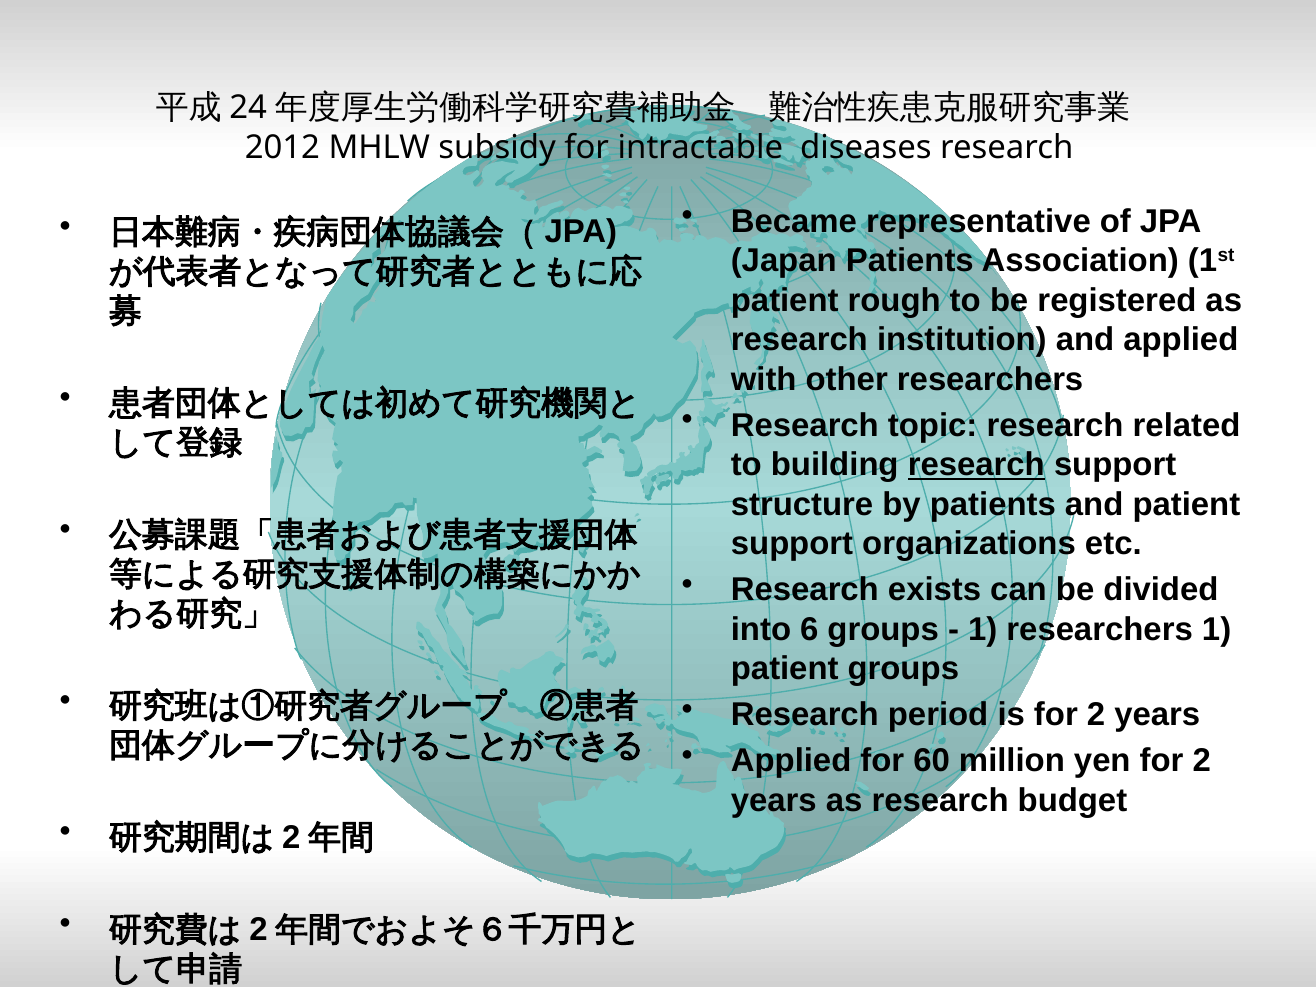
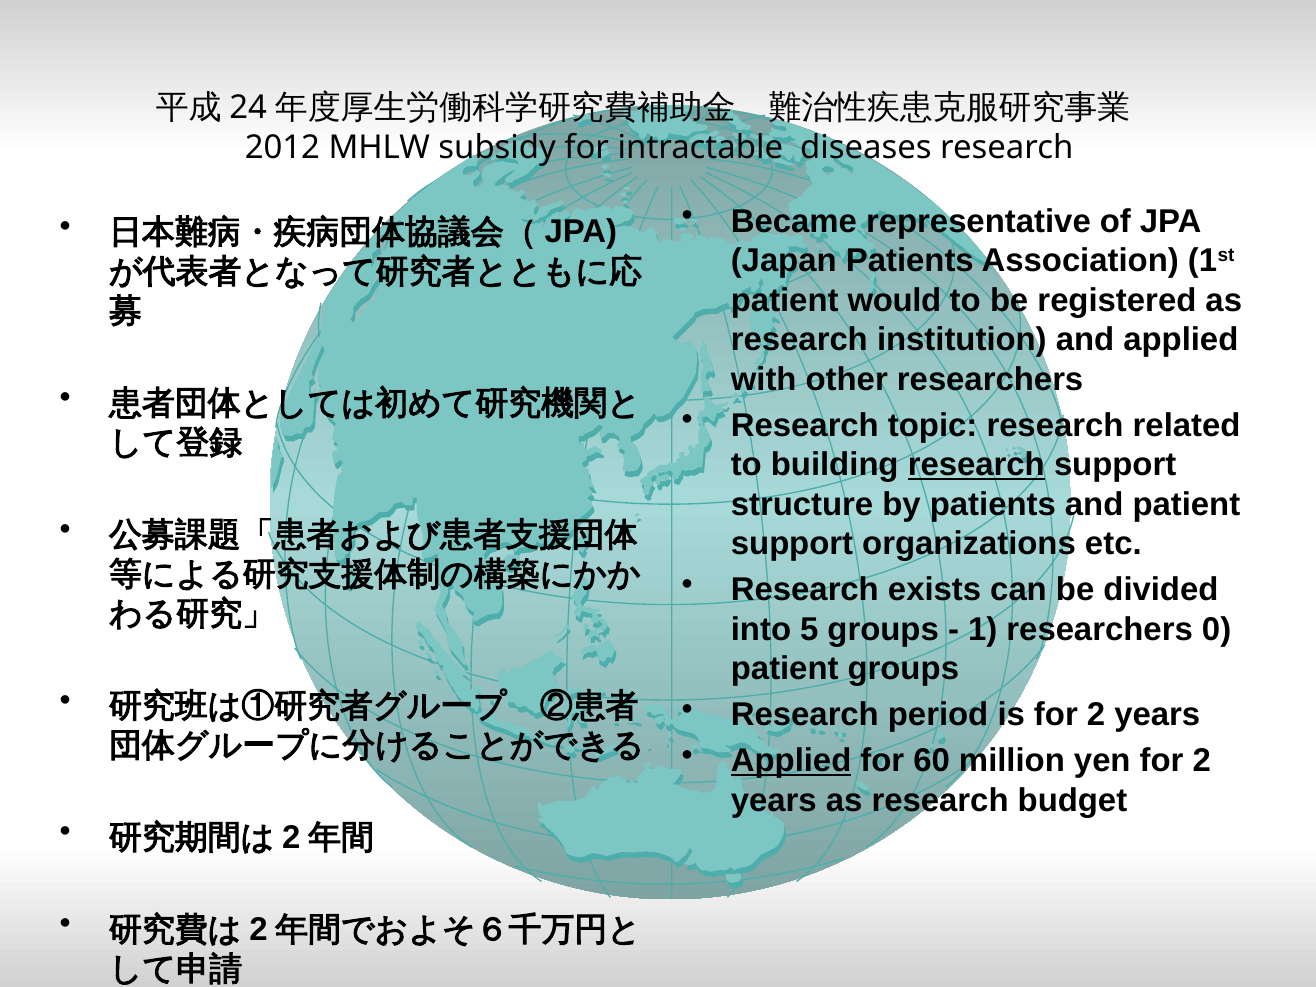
rough: rough -> would
6: 6 -> 5
researchers 1: 1 -> 0
Applied at (791, 761) underline: none -> present
